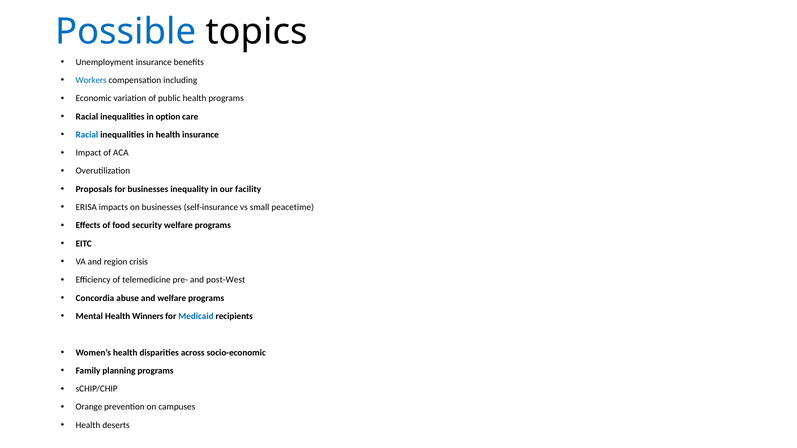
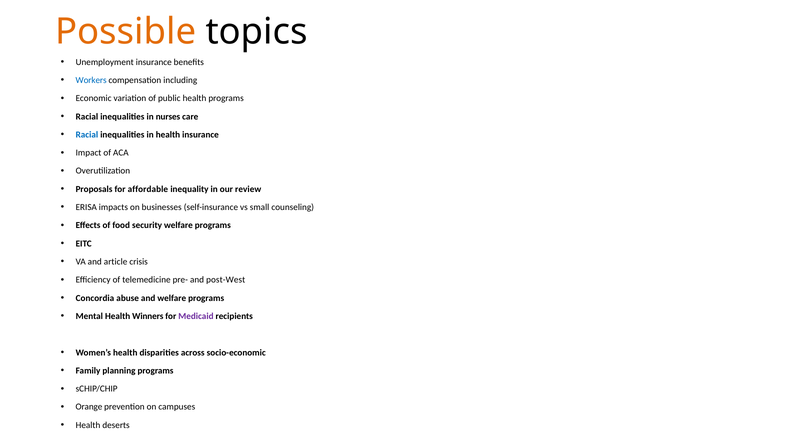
Possible colour: blue -> orange
option: option -> nurses
for businesses: businesses -> affordable
facility: facility -> review
peacetime: peacetime -> counseling
region: region -> article
Medicaid colour: blue -> purple
